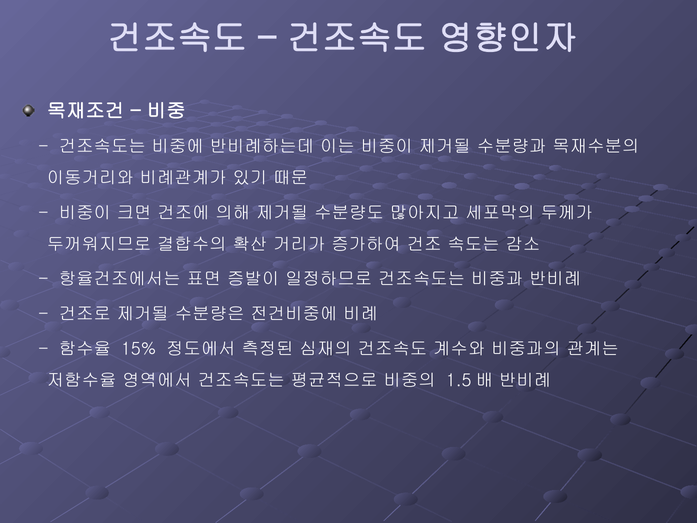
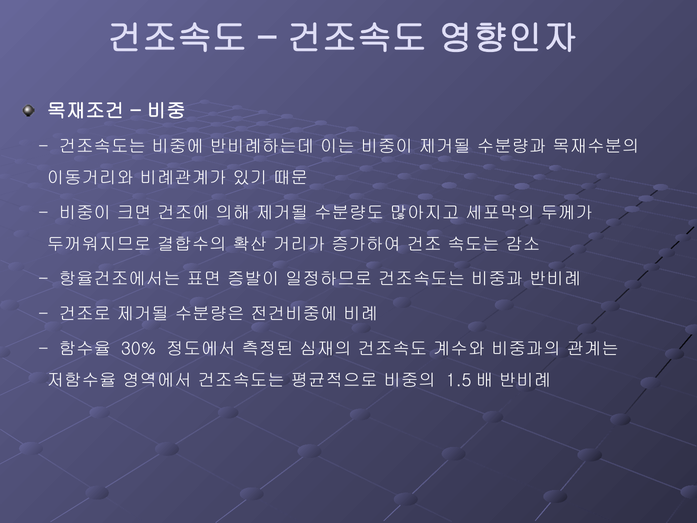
15%: 15% -> 30%
